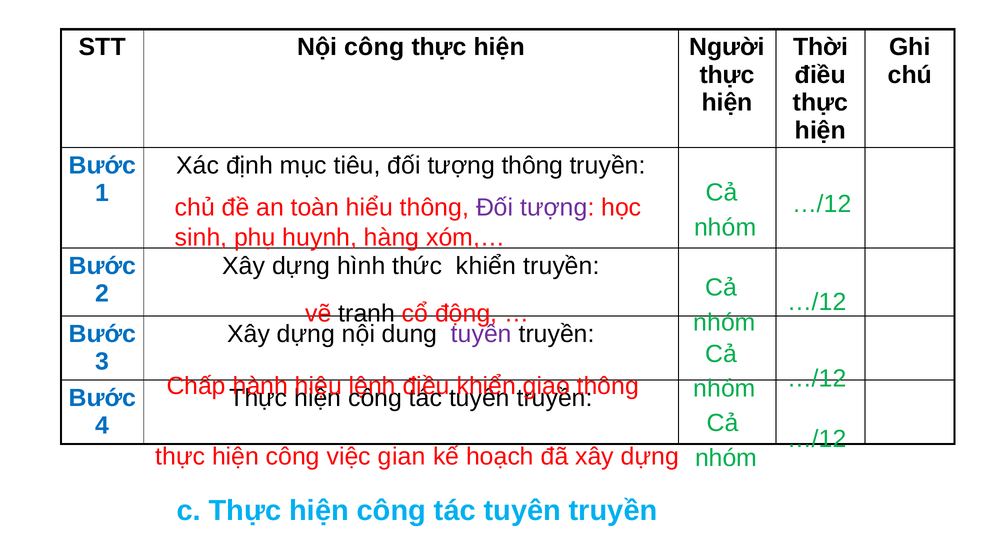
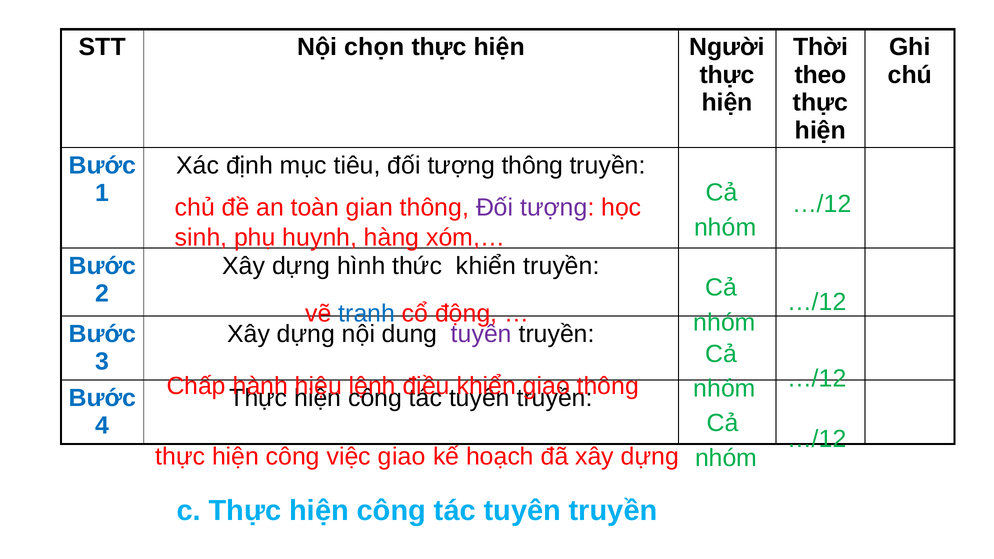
Nội công: công -> chọn
điều: điều -> theo
hiểu: hiểu -> gian
tranh colour: black -> blue
việc gian: gian -> giao
